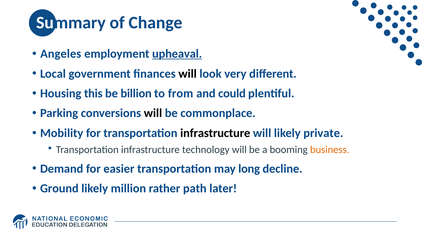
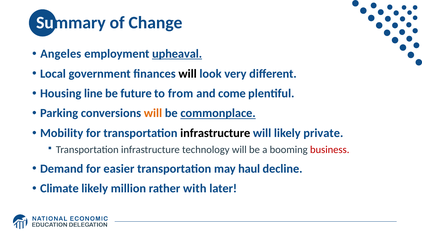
this: this -> line
billion: billion -> future
could: could -> come
will at (153, 113) colour: black -> orange
commonplace underline: none -> present
business colour: orange -> red
long: long -> haul
Ground: Ground -> Climate
path: path -> with
